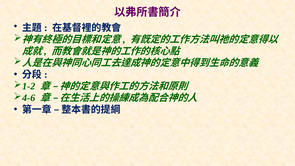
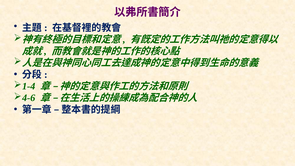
1-2: 1-2 -> 1-4
